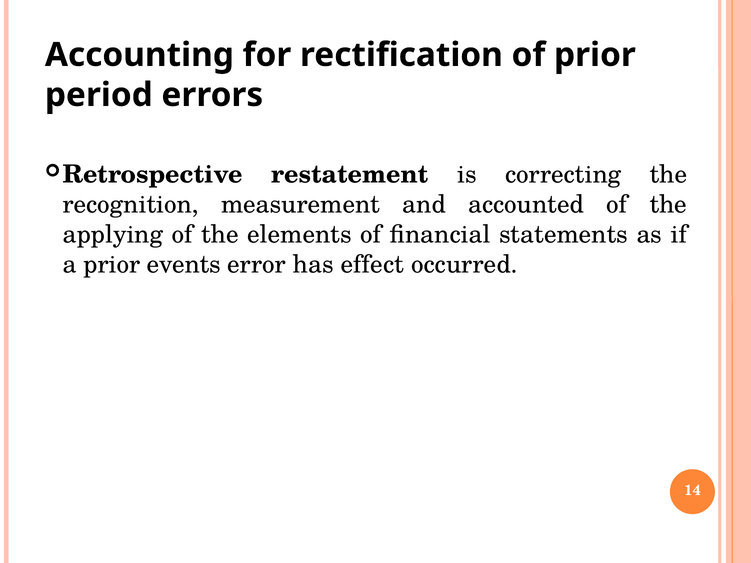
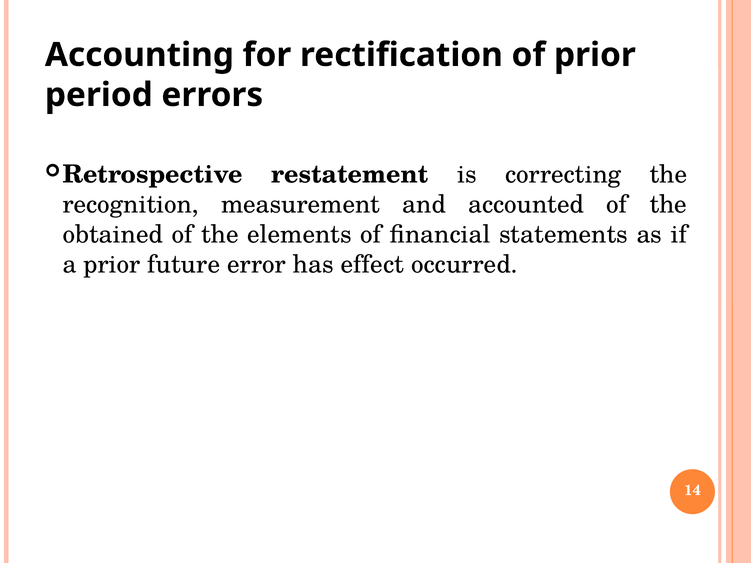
applying: applying -> obtained
events: events -> future
